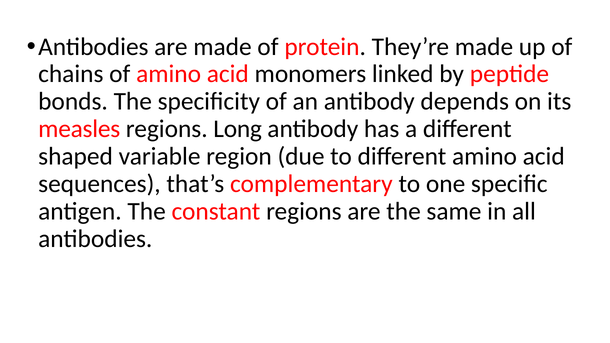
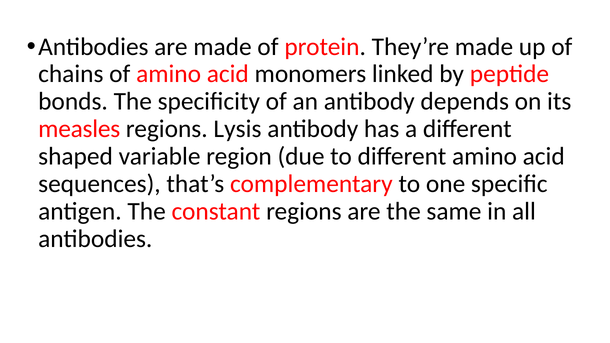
Long: Long -> Lysis
